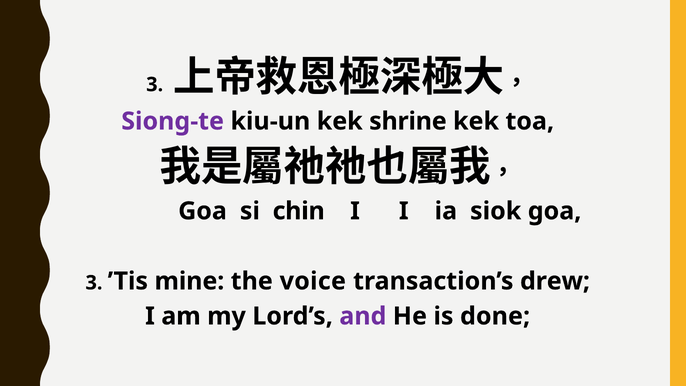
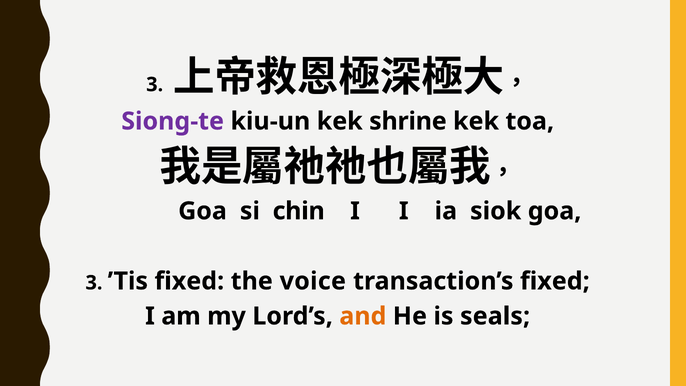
’Tis mine: mine -> fixed
transaction’s drew: drew -> fixed
and colour: purple -> orange
done: done -> seals
